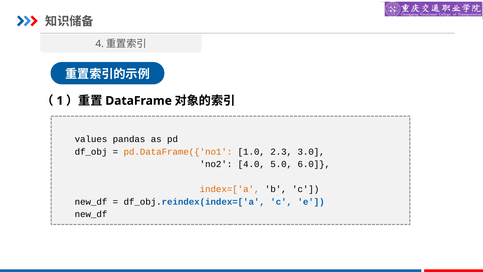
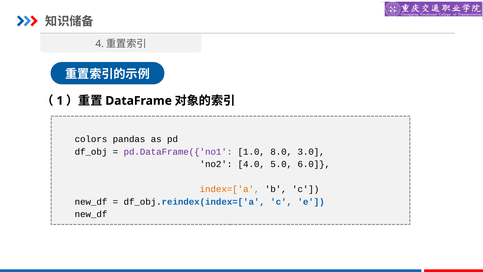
values: values -> colors
pd.DataFrame({'no1 colour: orange -> purple
2.3: 2.3 -> 8.0
